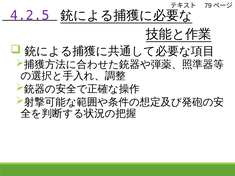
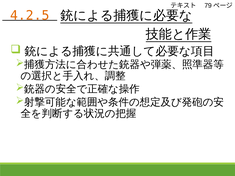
4.2.5 colour: purple -> orange
